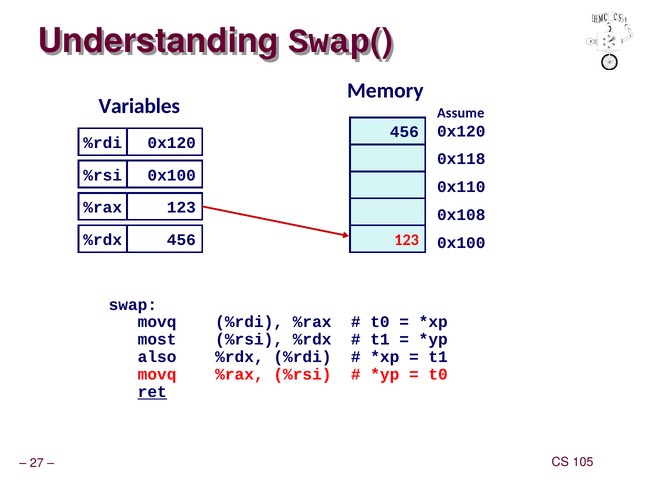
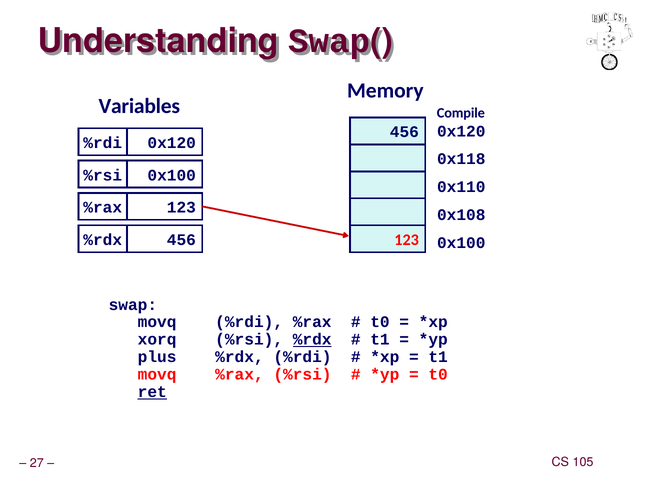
Assume: Assume -> Compile
most: most -> xorq
%rdx at (312, 339) underline: none -> present
also: also -> plus
